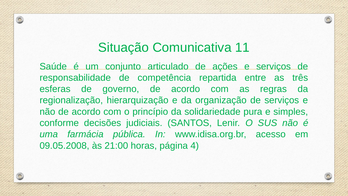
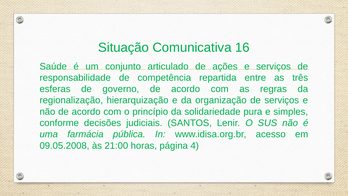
11: 11 -> 16
